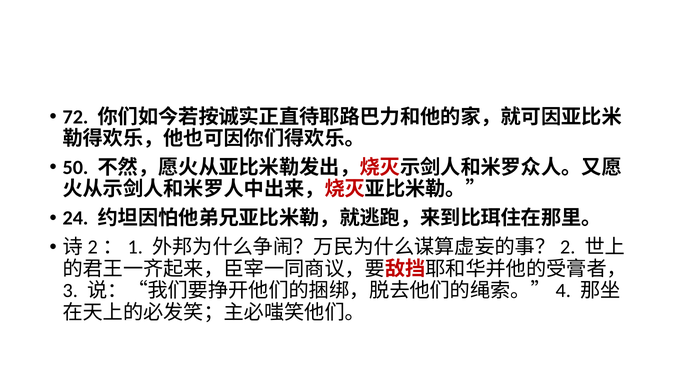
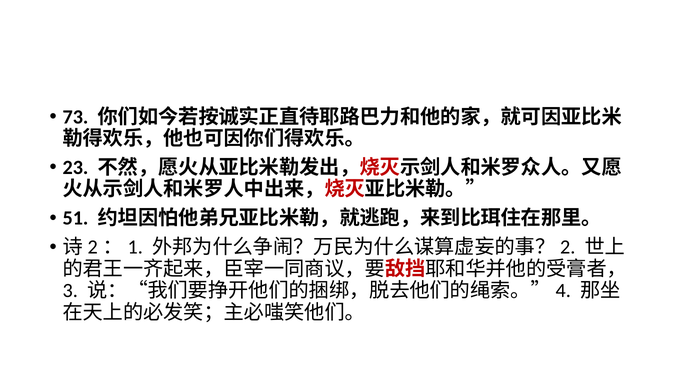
72: 72 -> 73
50: 50 -> 23
24: 24 -> 51
